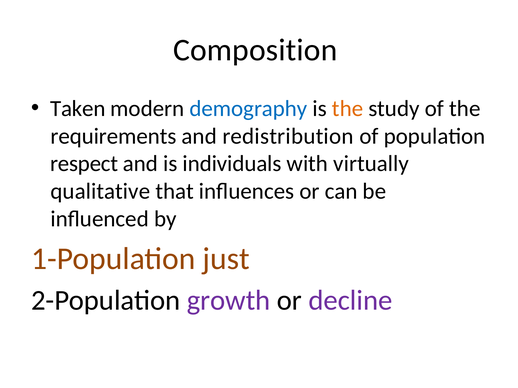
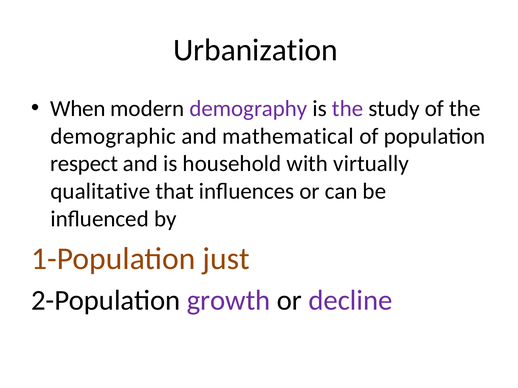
Composition: Composition -> Urbanization
Taken: Taken -> When
demography colour: blue -> purple
the at (348, 109) colour: orange -> purple
requirements: requirements -> demographic
redistribution: redistribution -> mathematical
individuals: individuals -> household
